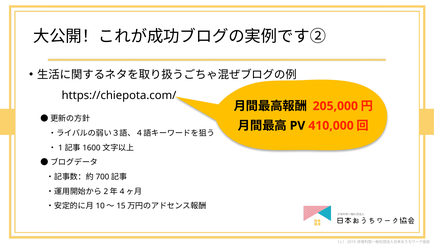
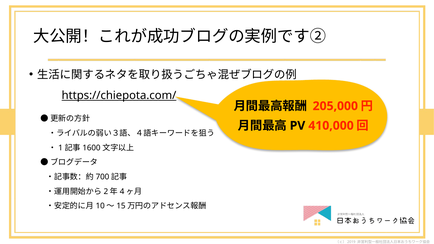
https://chiepota.com/ underline: none -> present
